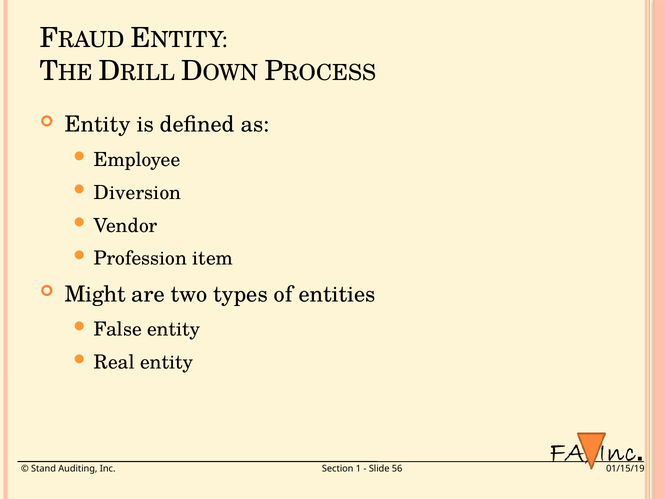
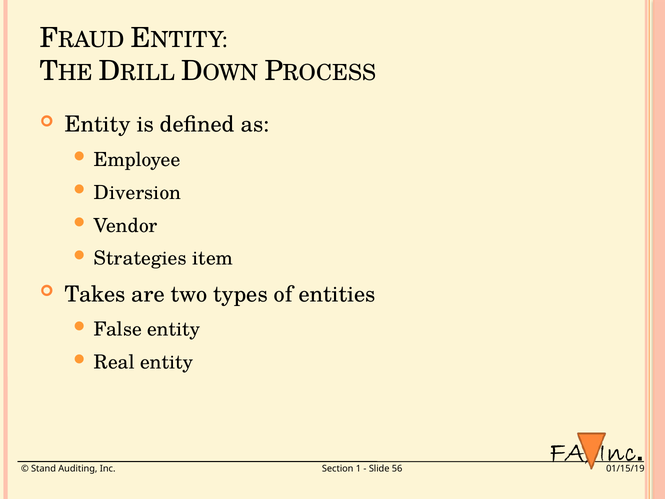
Profession: Profession -> Strategies
Might: Might -> Takes
